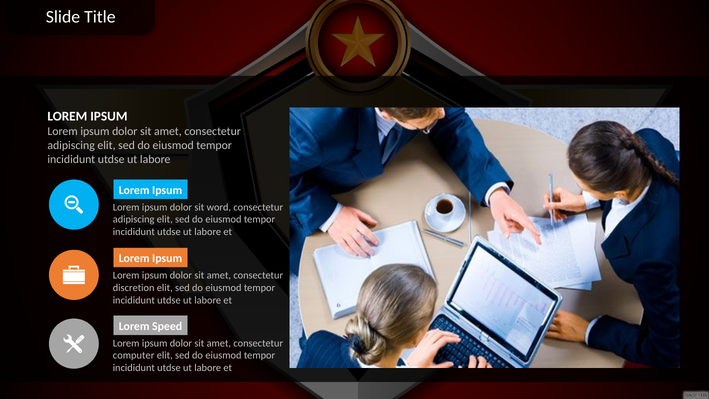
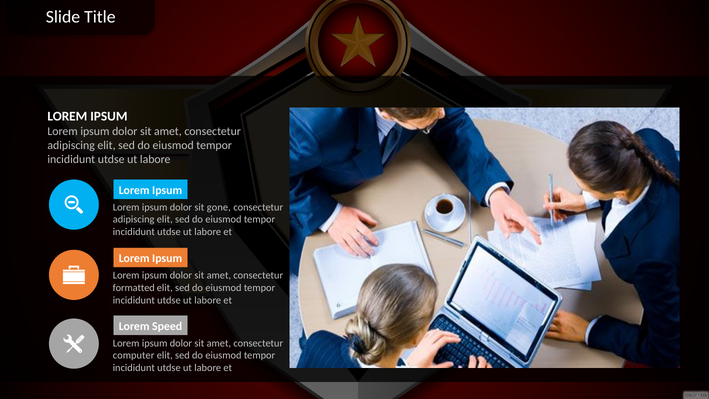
word: word -> gone
discretion: discretion -> formatted
